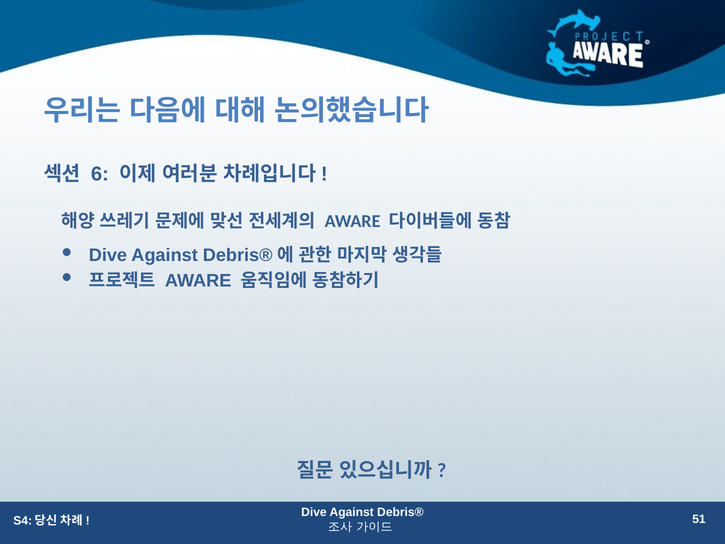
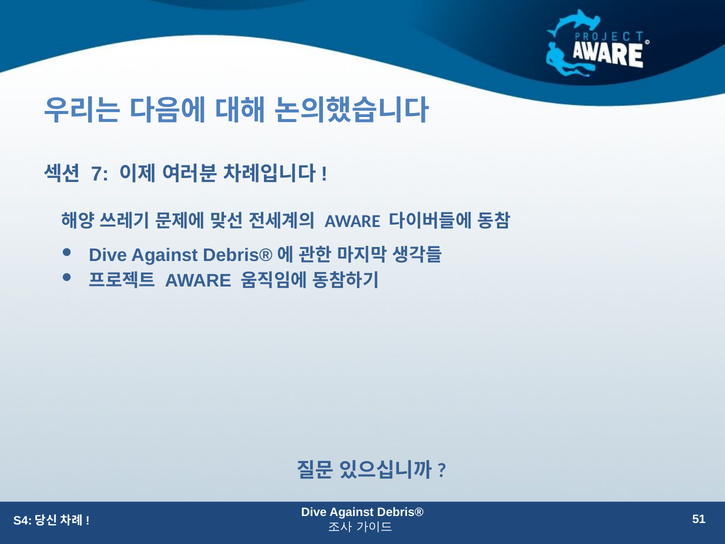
6: 6 -> 7
